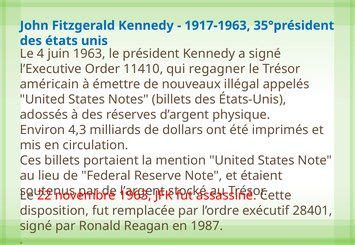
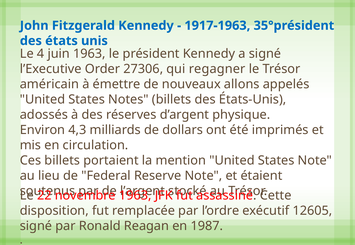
11410: 11410 -> 27306
illégal: illégal -> allons
28401: 28401 -> 12605
